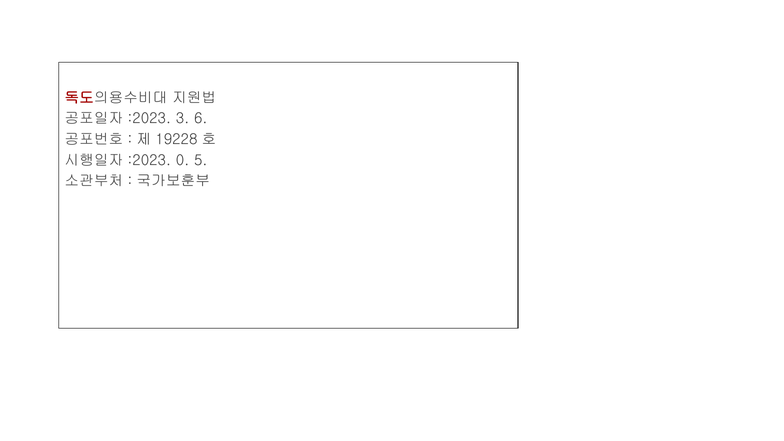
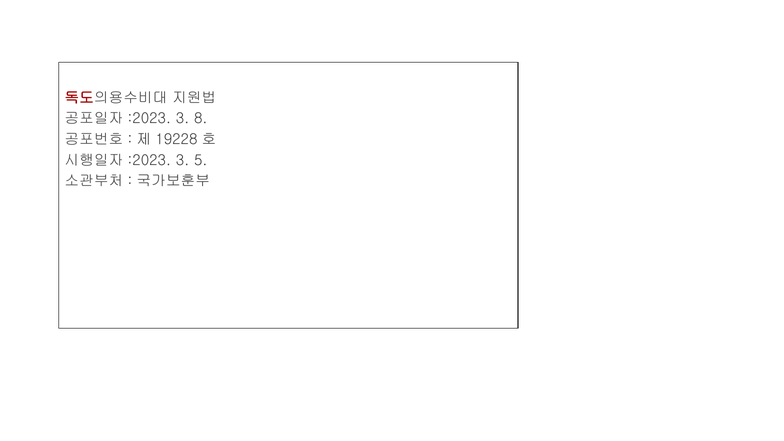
6: 6 -> 8
0 at (182, 160): 0 -> 3
